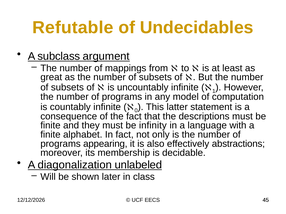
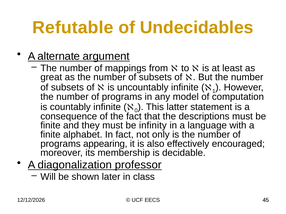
subclass: subclass -> alternate
abstractions: abstractions -> encouraged
unlabeled: unlabeled -> professor
